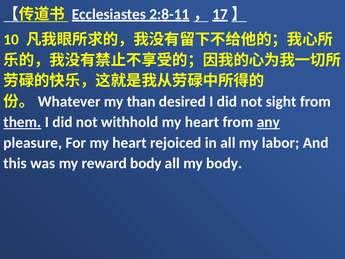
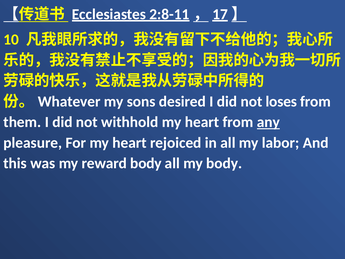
than: than -> sons
sight: sight -> loses
them underline: present -> none
